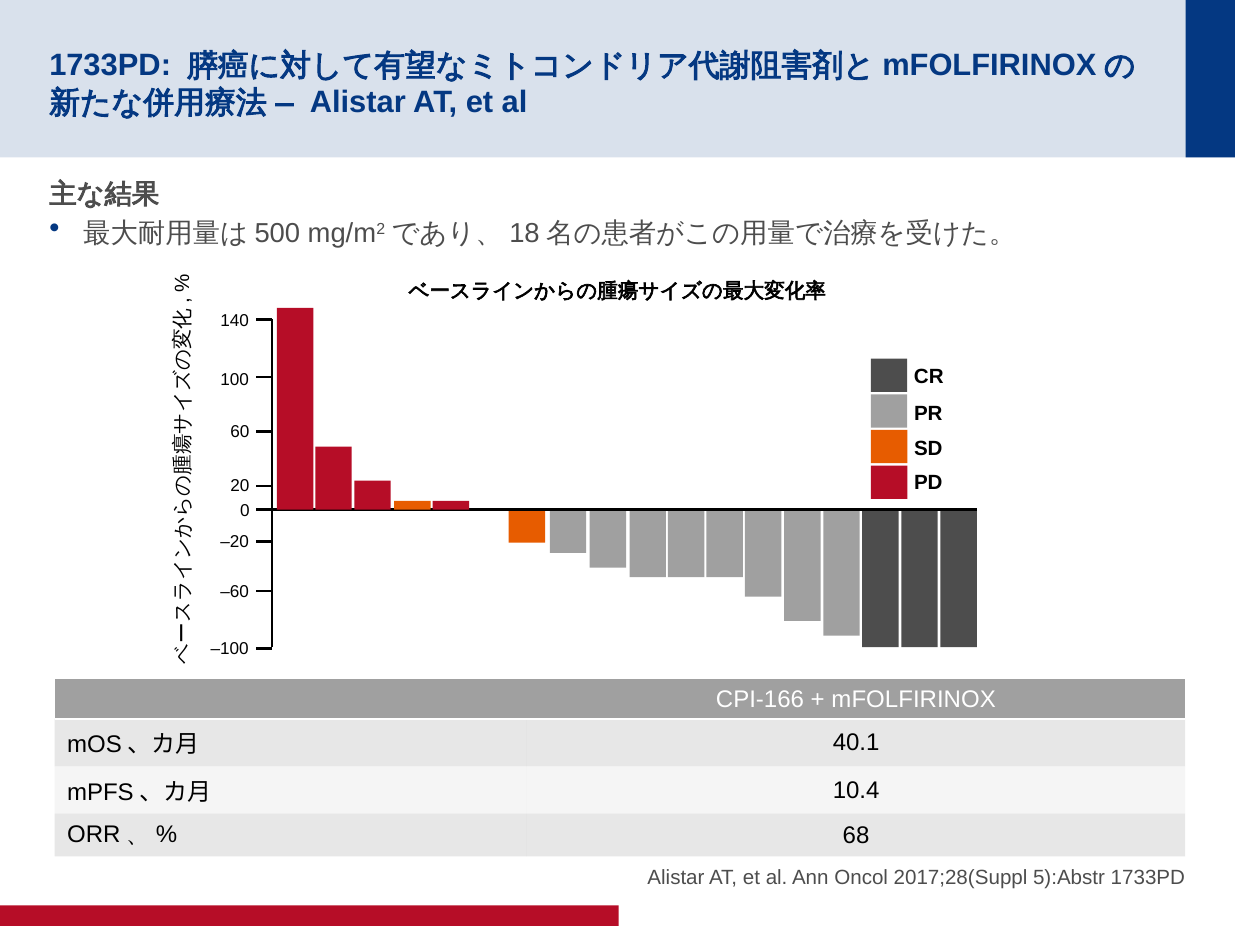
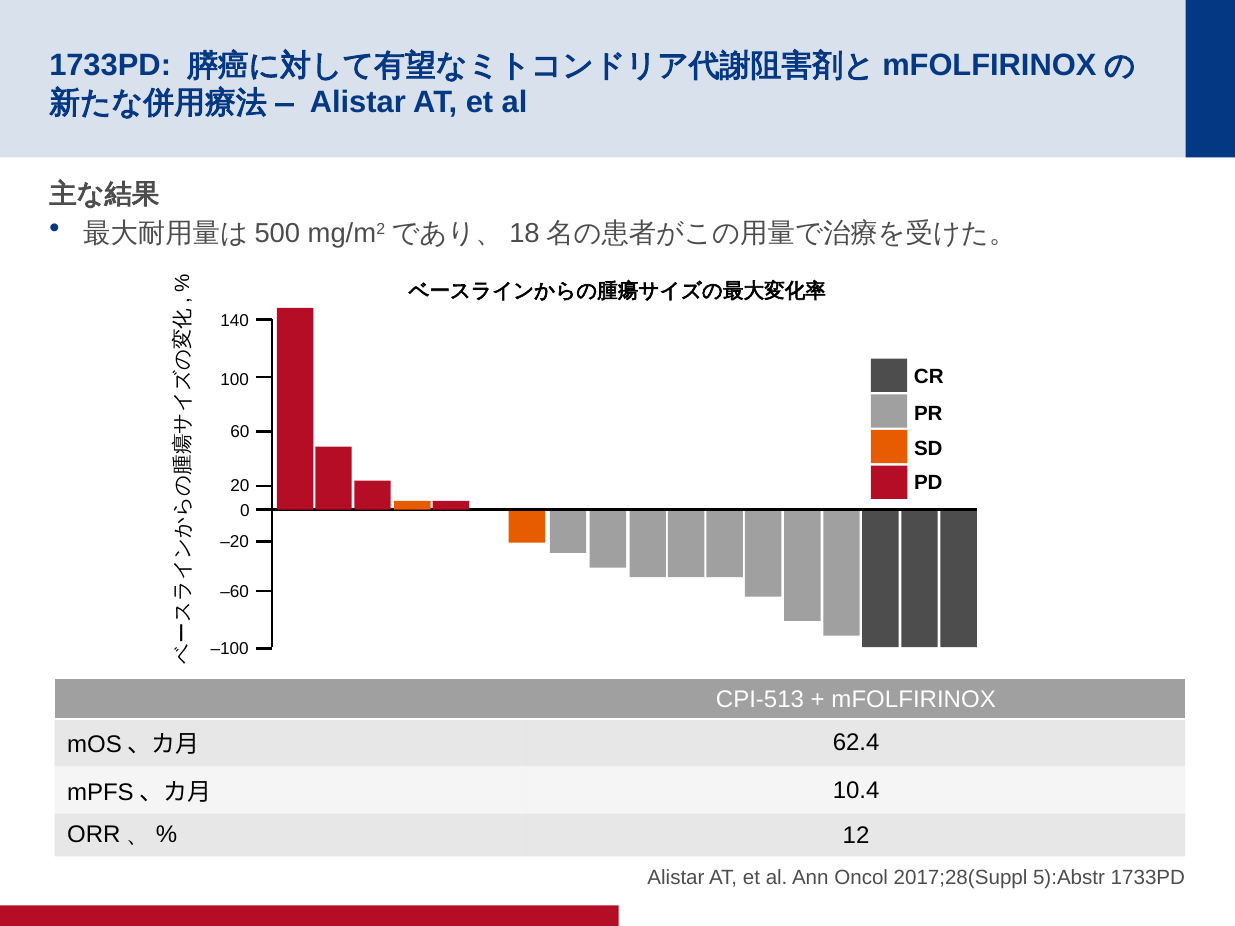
CPI-166: CPI-166 -> CPI-513
40.1: 40.1 -> 62.4
68: 68 -> 12
